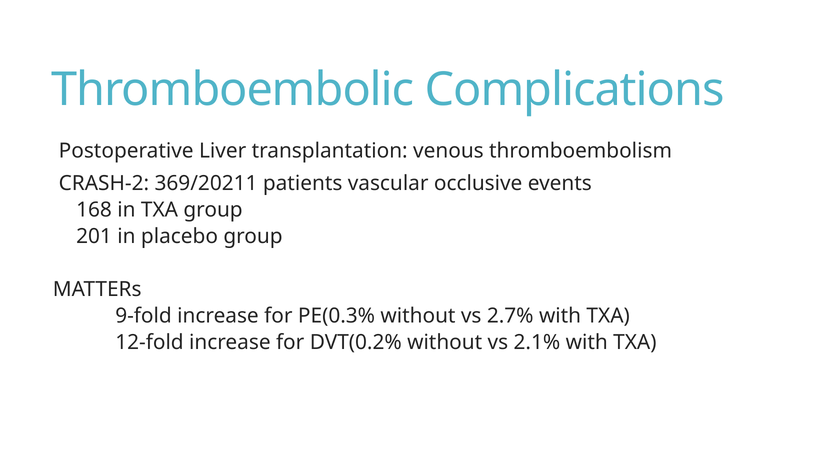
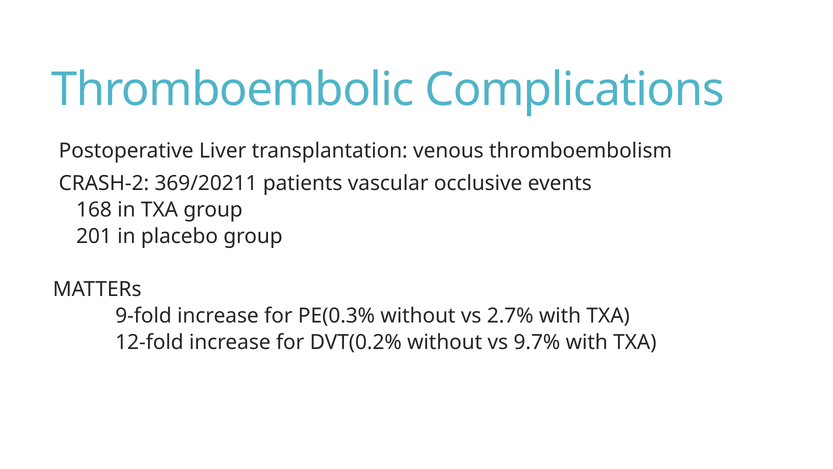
2.1%: 2.1% -> 9.7%
